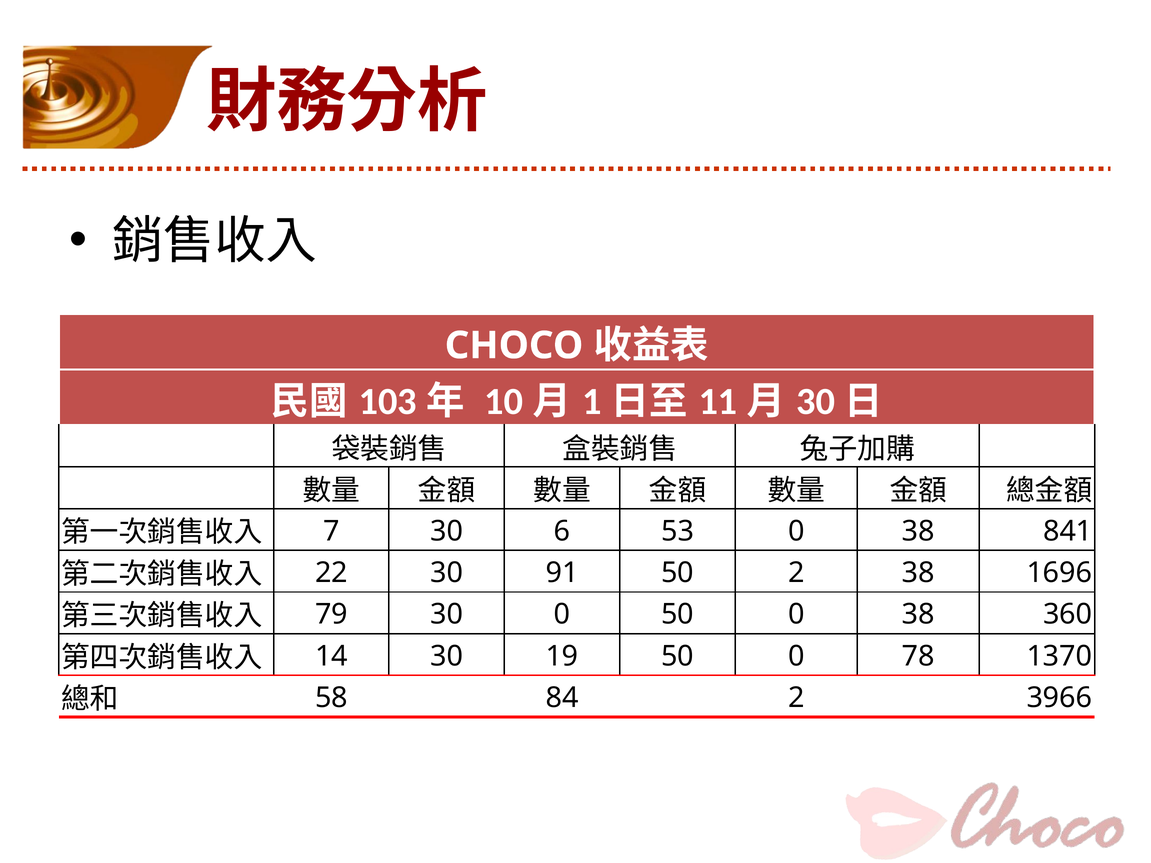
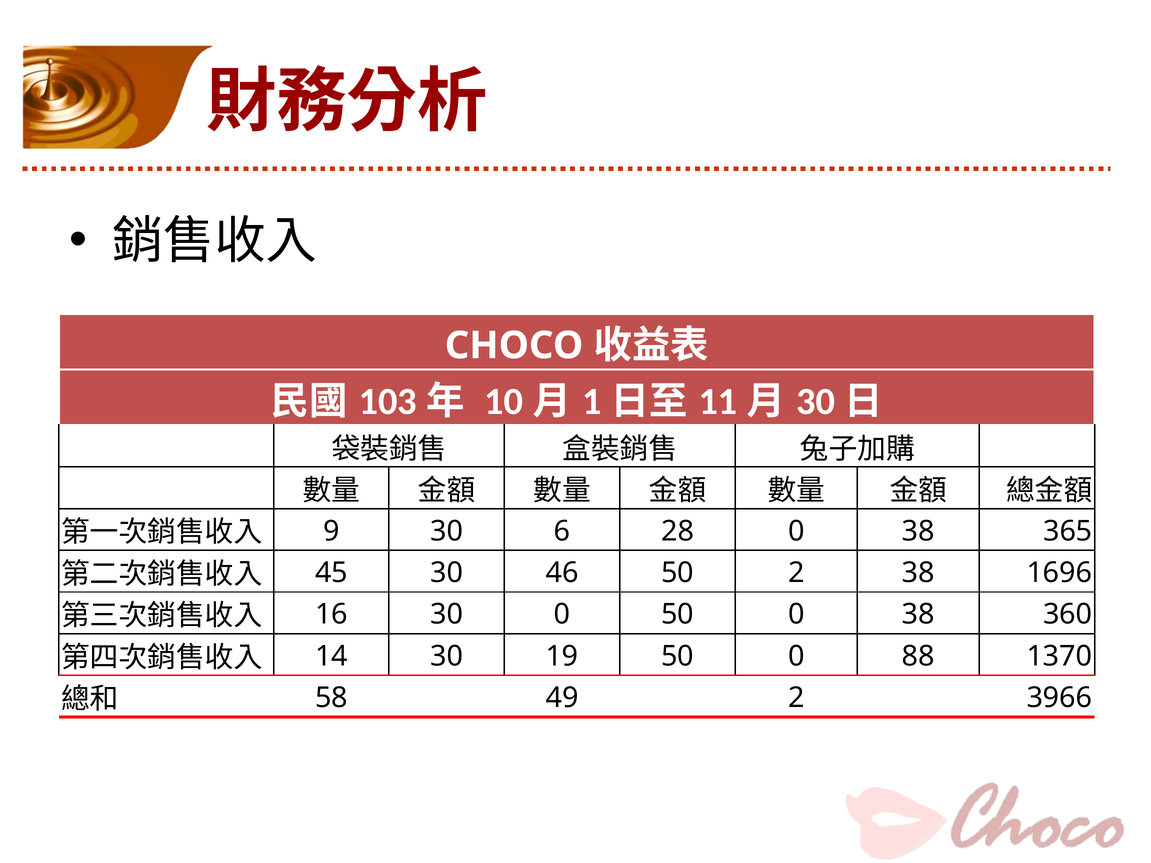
7: 7 -> 9
53: 53 -> 28
841: 841 -> 365
22: 22 -> 45
91: 91 -> 46
79: 79 -> 16
78: 78 -> 88
84: 84 -> 49
